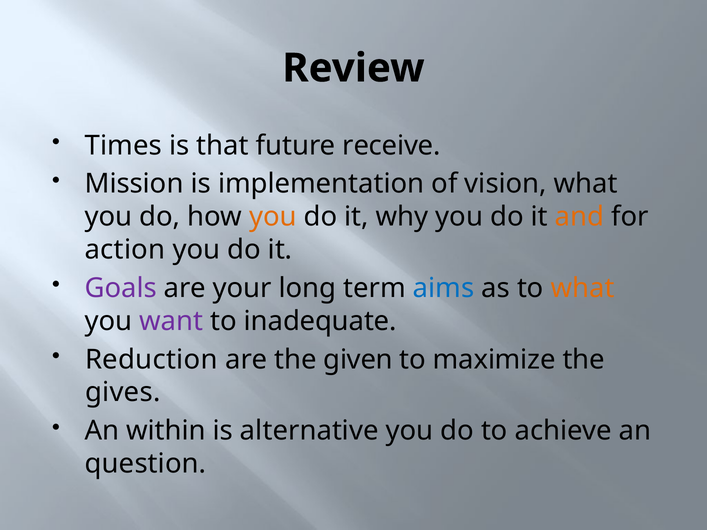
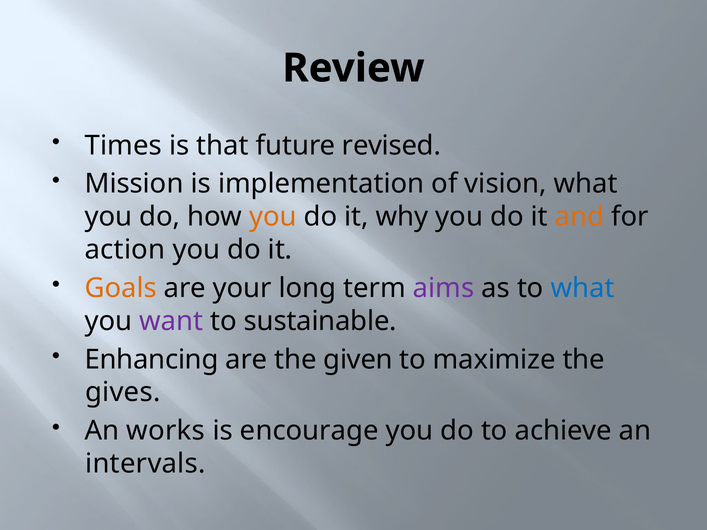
receive: receive -> revised
Goals colour: purple -> orange
aims colour: blue -> purple
what at (583, 288) colour: orange -> blue
inadequate: inadequate -> sustainable
Reduction: Reduction -> Enhancing
within: within -> works
alternative: alternative -> encourage
question: question -> intervals
